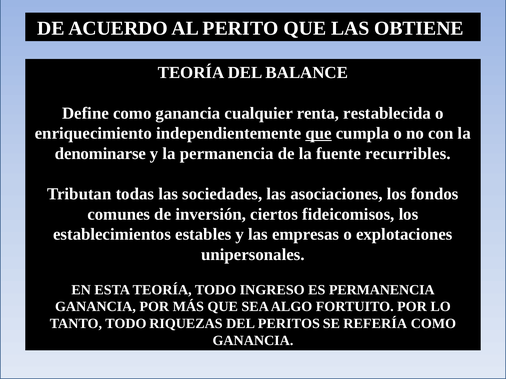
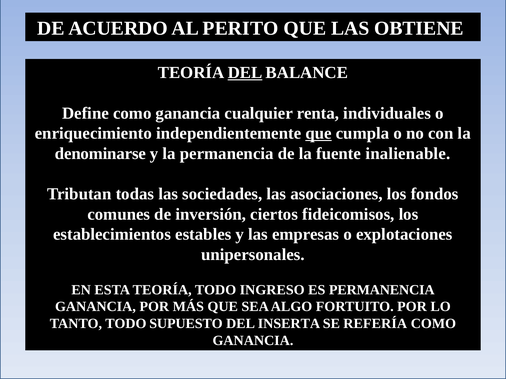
DEL at (245, 73) underline: none -> present
restablecida: restablecida -> individuales
recurribles: recurribles -> inalienable
RIQUEZAS: RIQUEZAS -> SUPUESTO
PERITOS: PERITOS -> INSERTA
